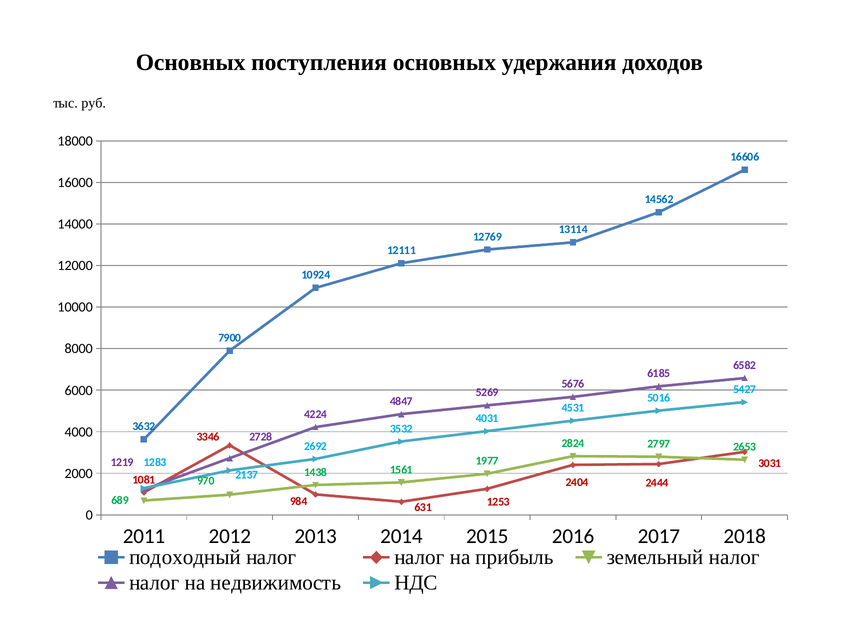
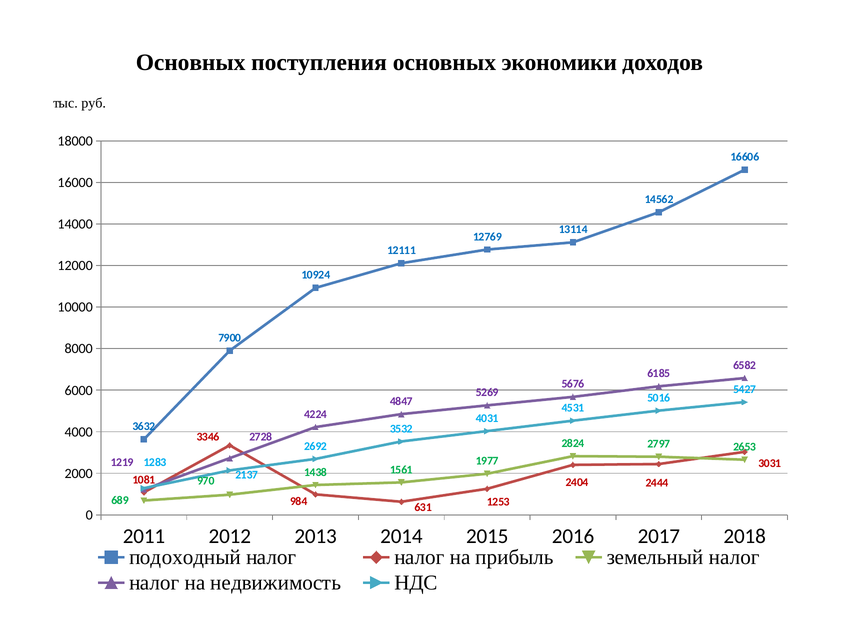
удержания: удержания -> экономики
